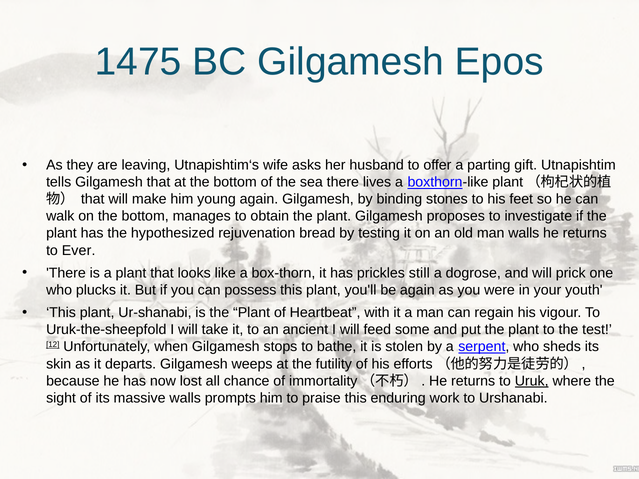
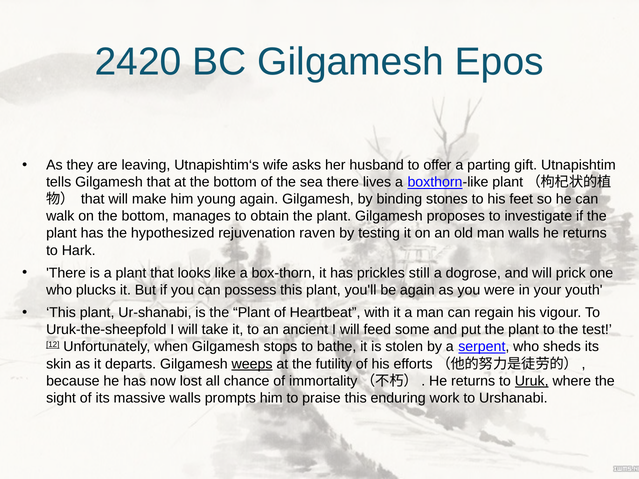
1475: 1475 -> 2420
bread: bread -> raven
Ever: Ever -> Hark
weeps underline: none -> present
